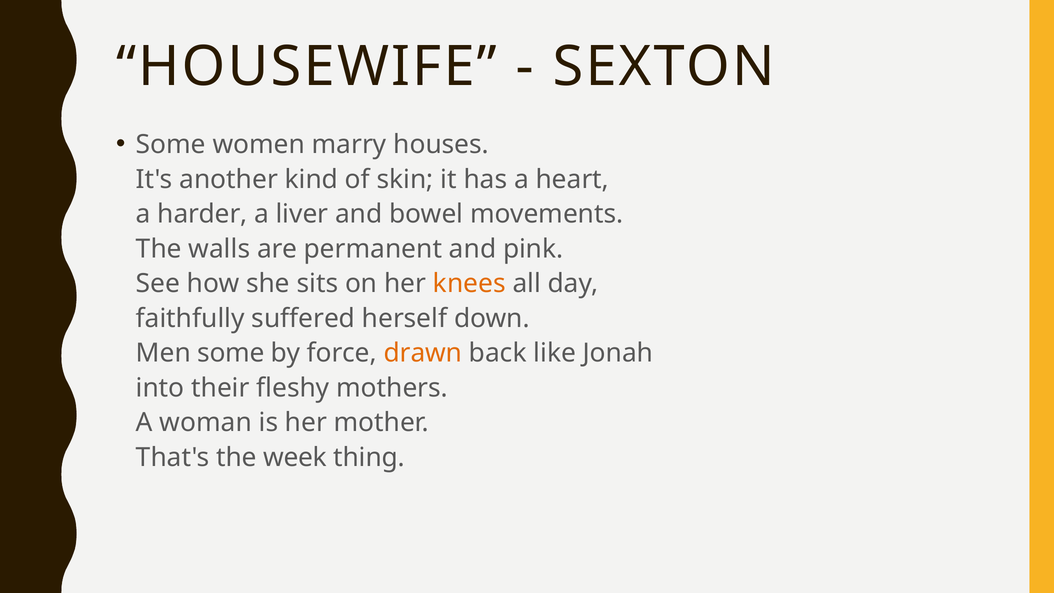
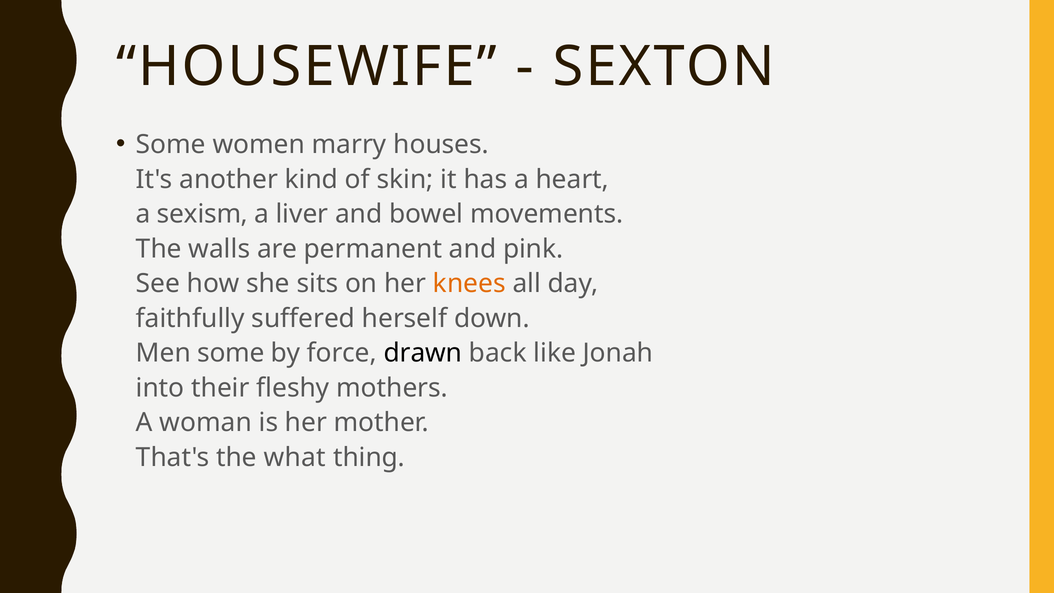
harder: harder -> sexism
drawn colour: orange -> black
week: week -> what
